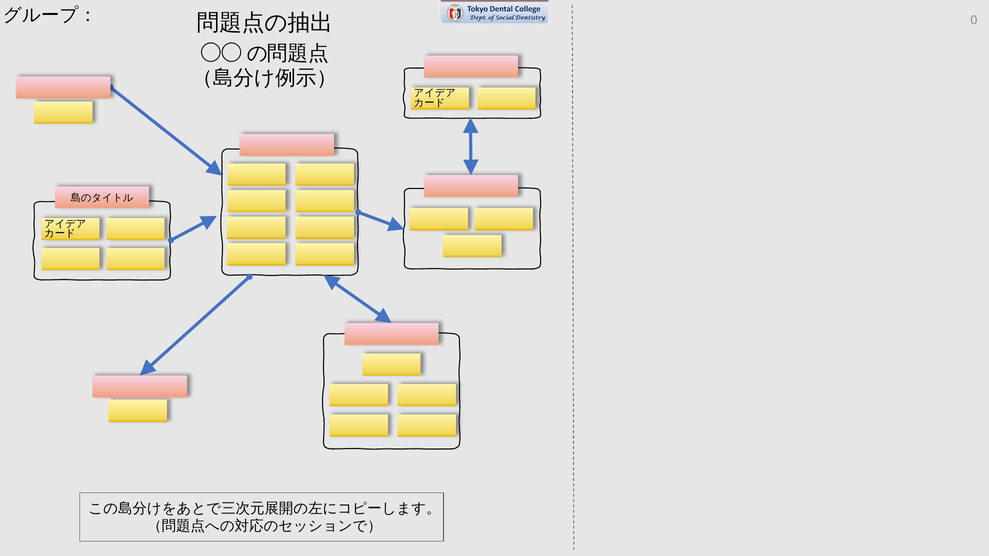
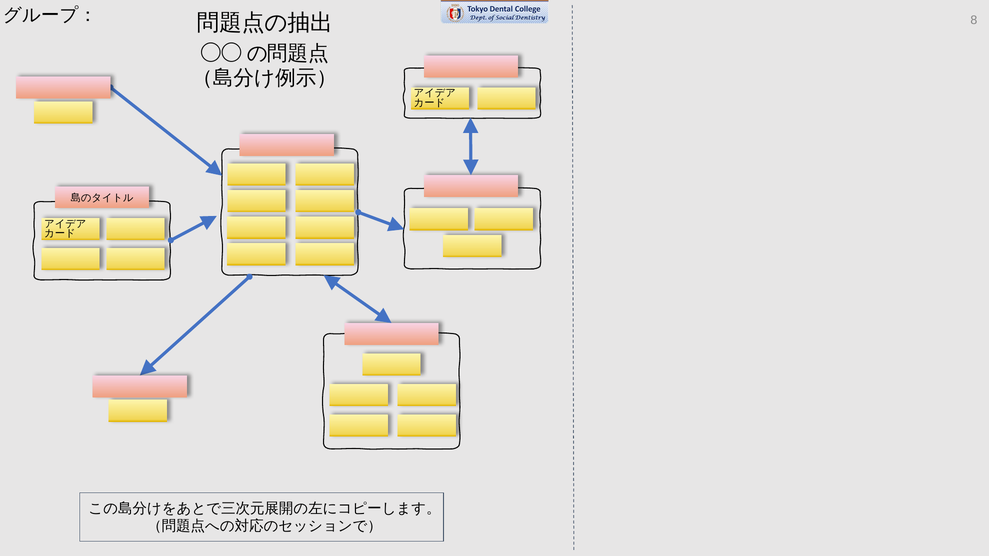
0: 0 -> 8
